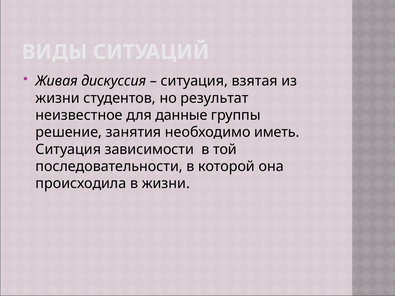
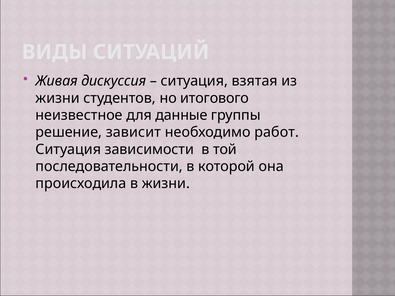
результат: результат -> итогового
занятия: занятия -> зависит
иметь: иметь -> работ
